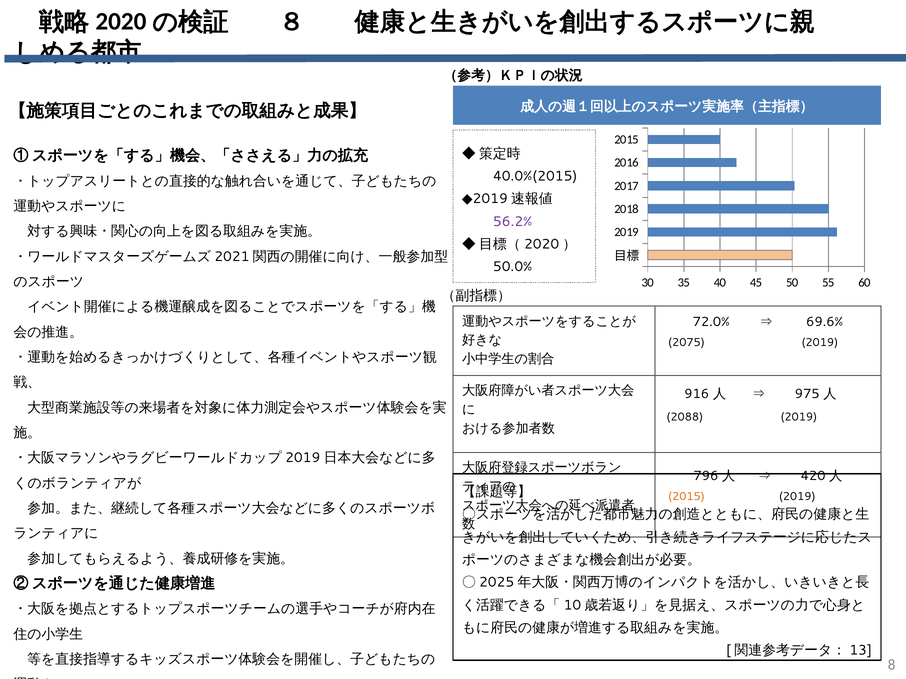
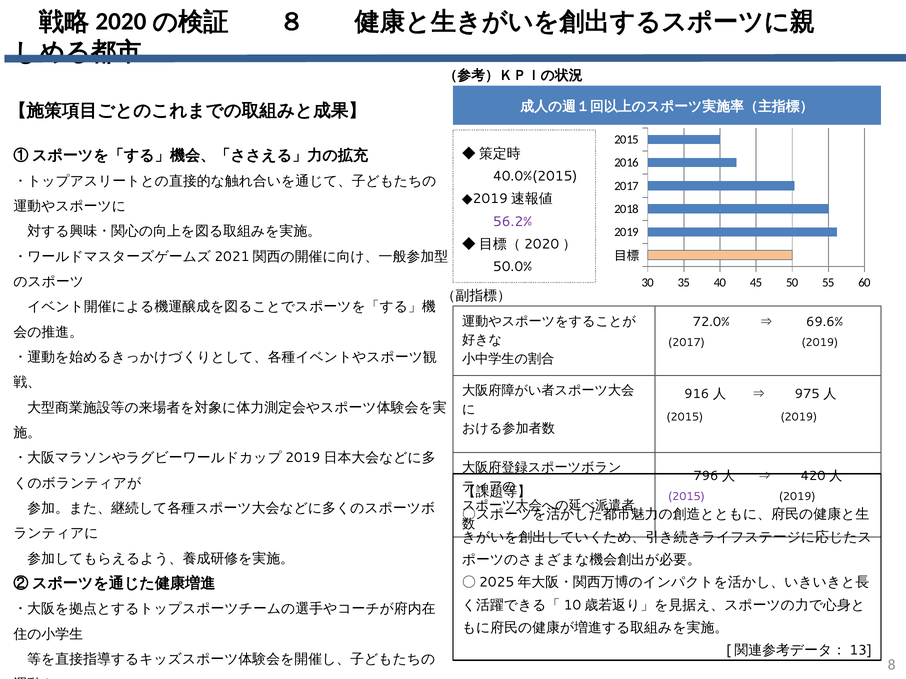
2075 at (686, 343): 2075 -> 2017
2088 at (685, 417): 2088 -> 2015
2015 at (686, 497) colour: orange -> purple
